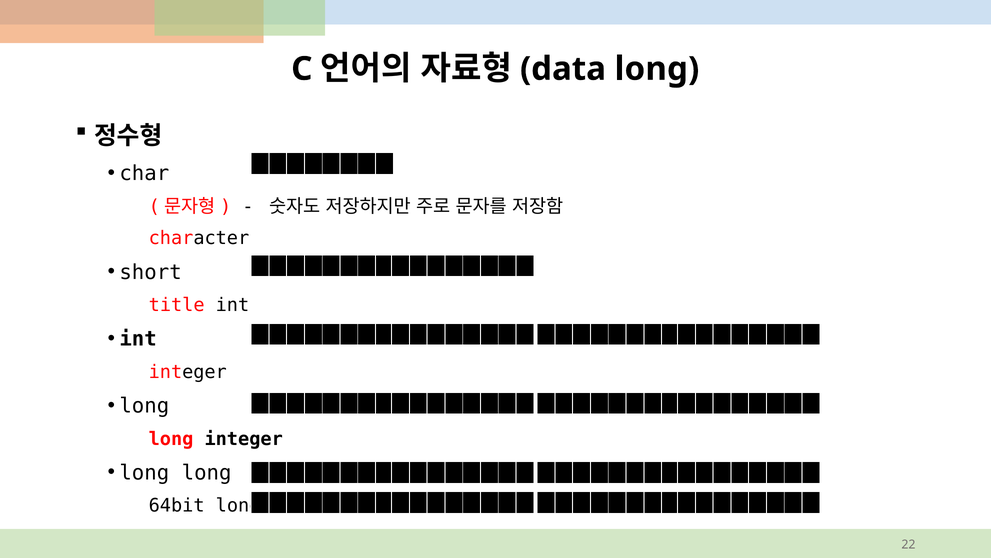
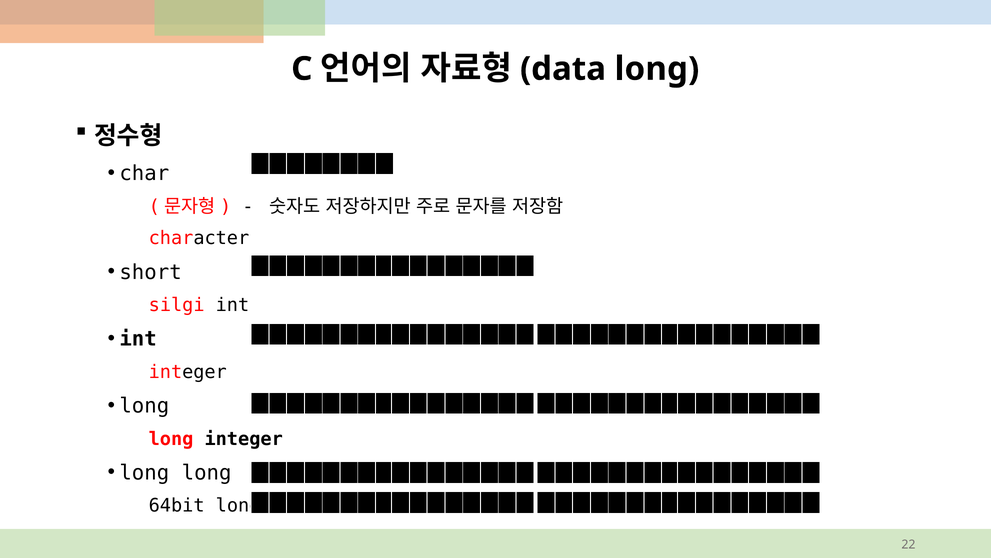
title: title -> silgi
